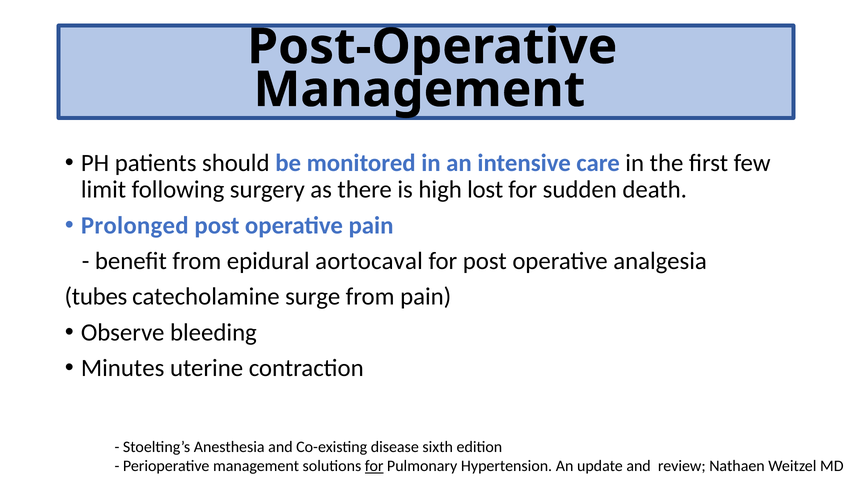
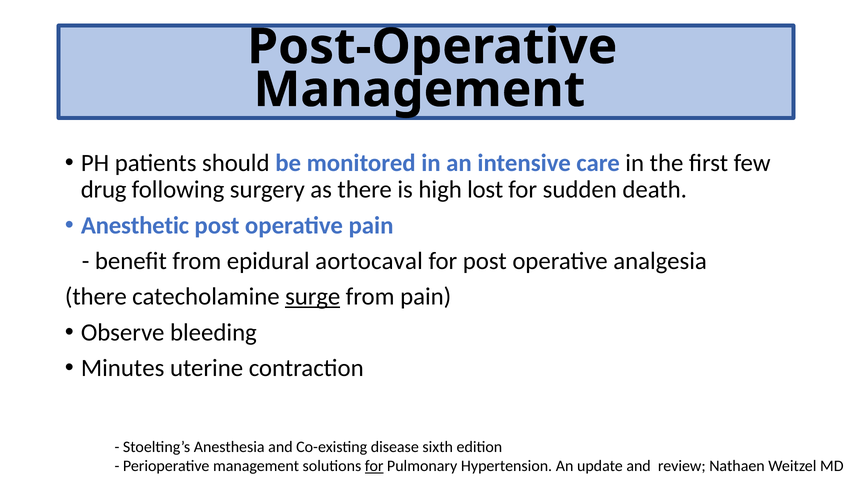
limit: limit -> drug
Prolonged: Prolonged -> Anesthetic
tubes at (96, 297): tubes -> there
surge underline: none -> present
